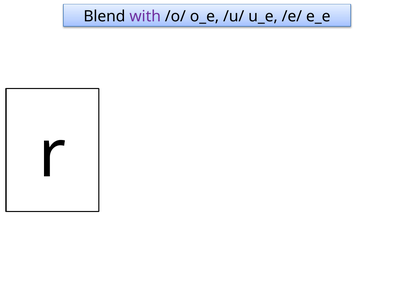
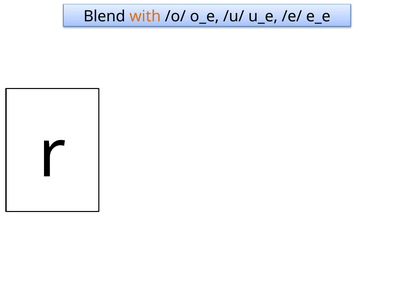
with colour: purple -> orange
